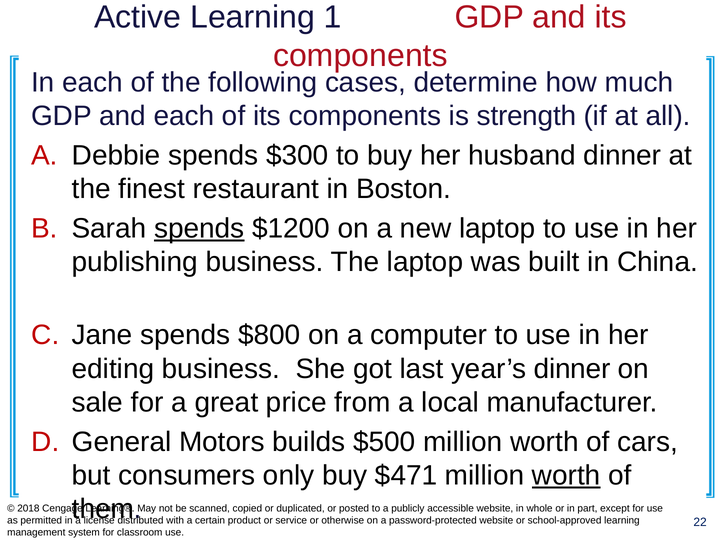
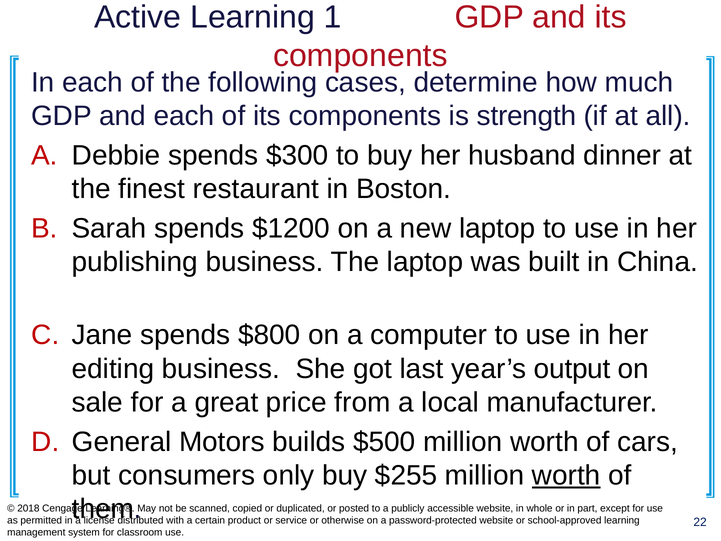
spends at (199, 228) underline: present -> none
year’s dinner: dinner -> output
$471: $471 -> $255
